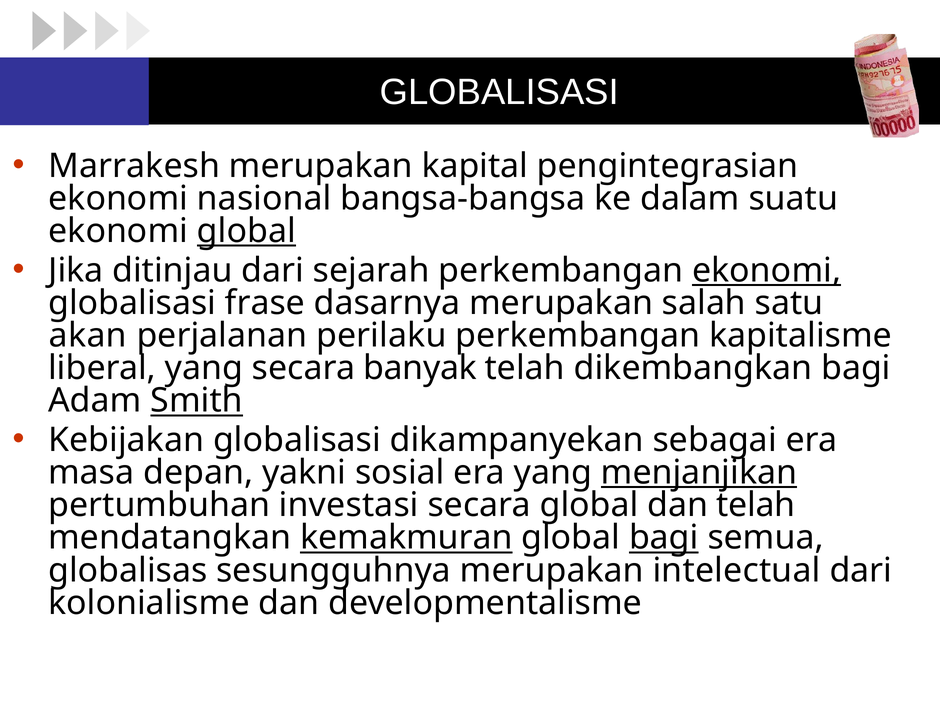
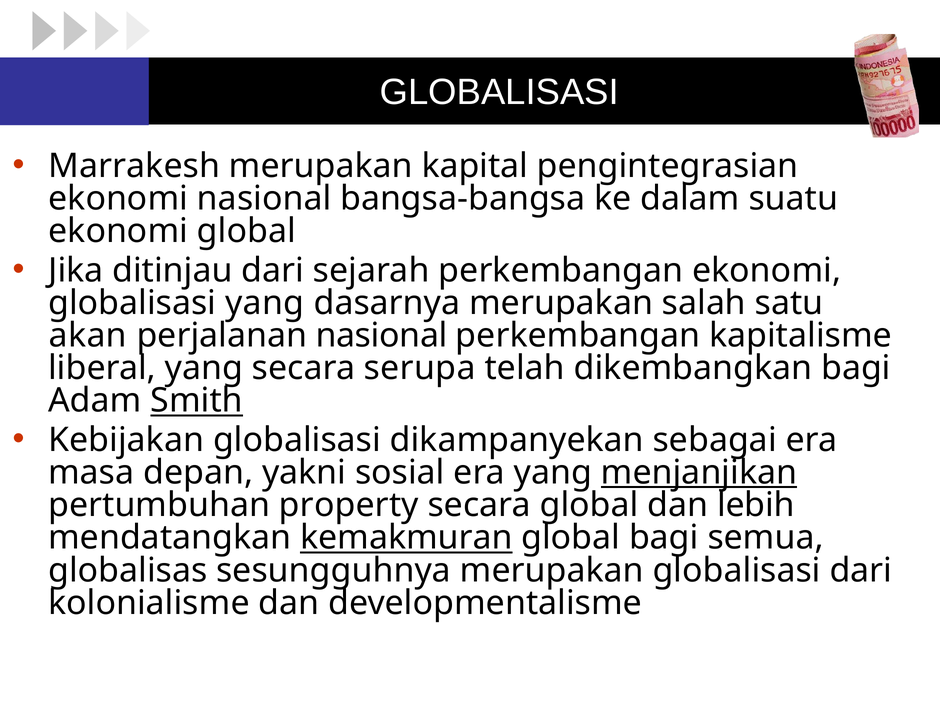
global at (246, 231) underline: present -> none
ekonomi at (767, 270) underline: present -> none
globalisasi frase: frase -> yang
perjalanan perilaku: perilaku -> nasional
banyak: banyak -> serupa
investasi: investasi -> property
dan telah: telah -> lebih
bagi at (664, 538) underline: present -> none
merupakan intelectual: intelectual -> globalisasi
